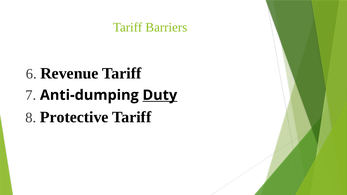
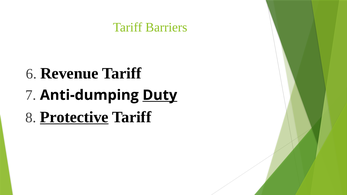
Protective underline: none -> present
